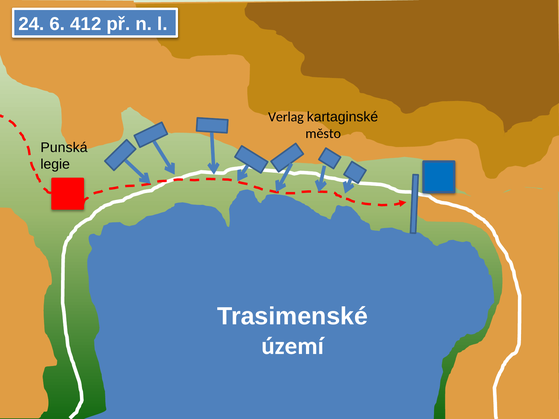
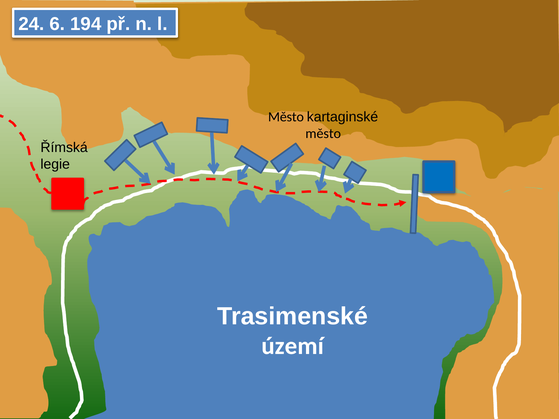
412: 412 -> 194
Verlag at (286, 117): Verlag -> Město
Punská: Punská -> Římská
